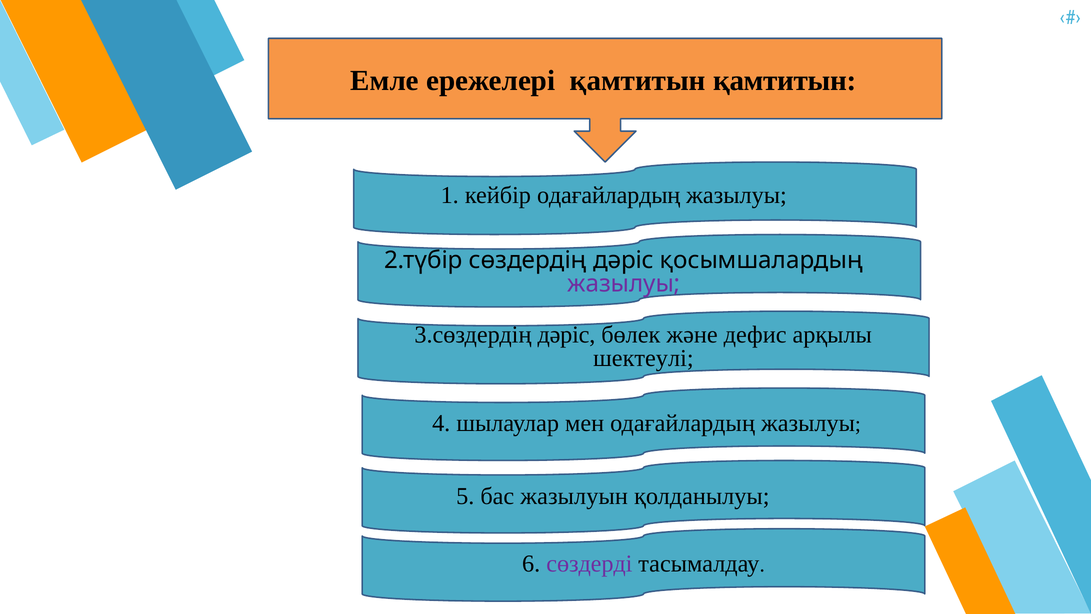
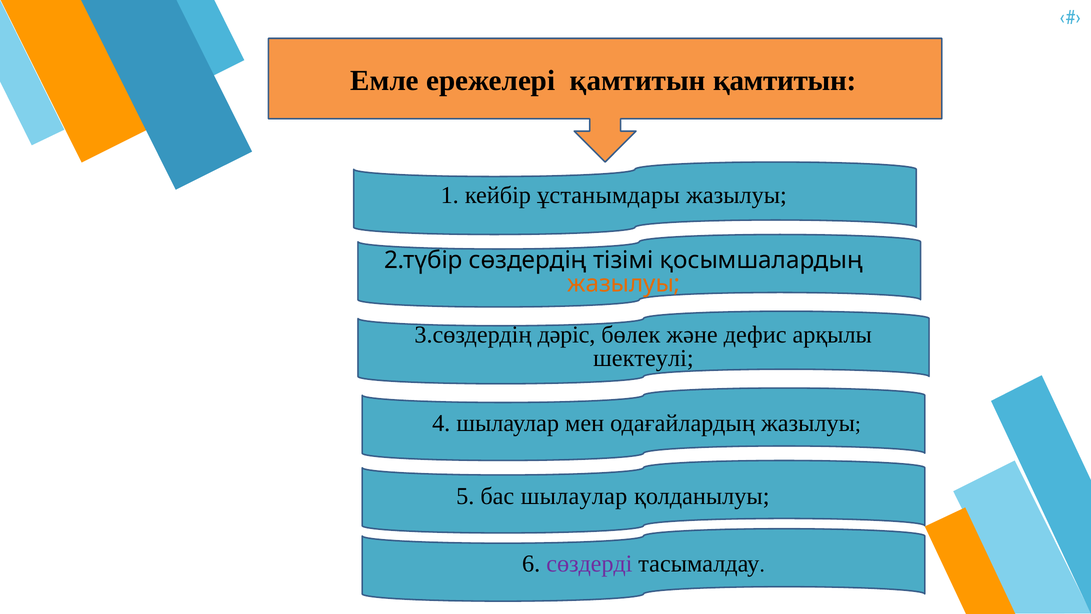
кейбір одағайлардың: одағайлардың -> ұстанымдары
сөздердің дәріс: дәріс -> тізімі
жазылуы at (624, 284) colour: purple -> orange
бас жазылуын: жазылуын -> шылаулар
